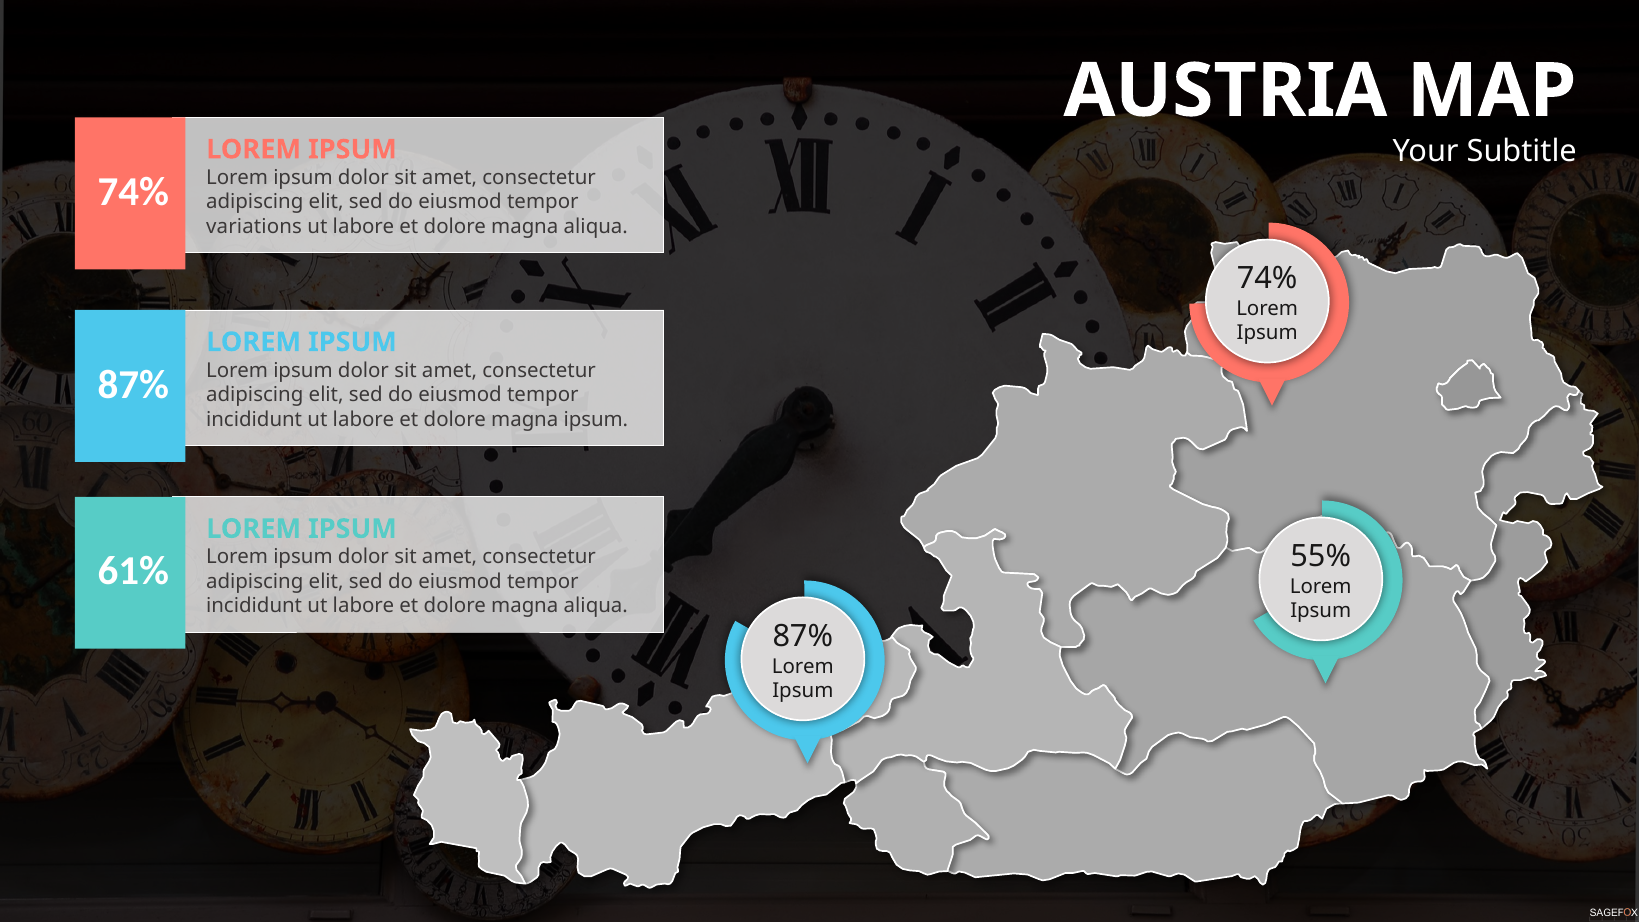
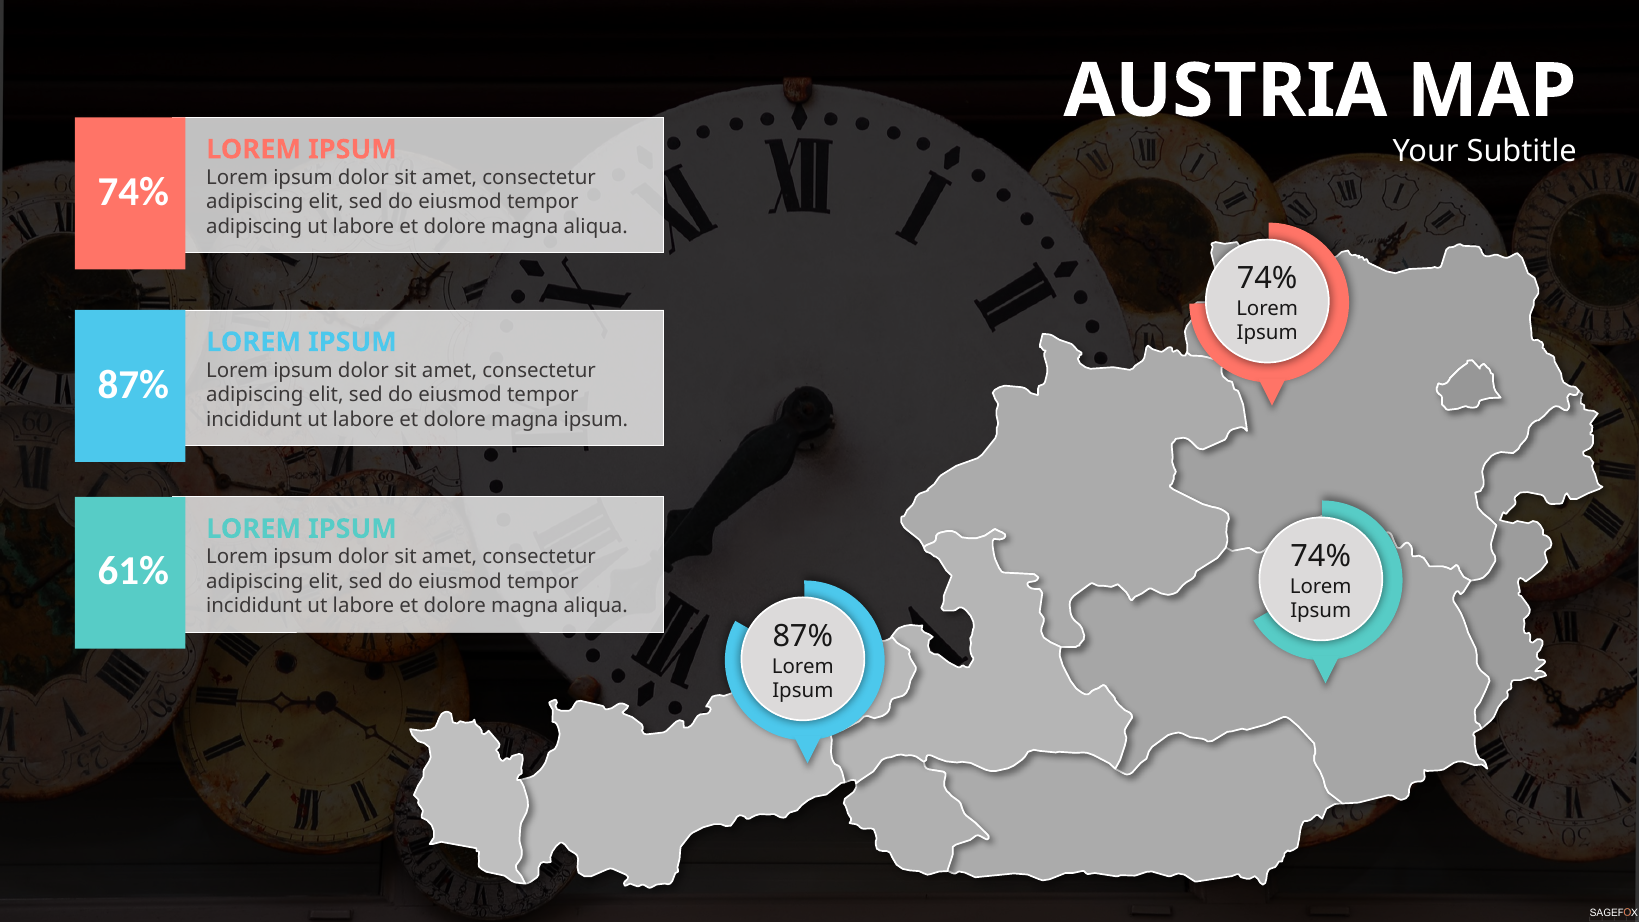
variations at (254, 227): variations -> adipiscing
55% at (1321, 556): 55% -> 74%
